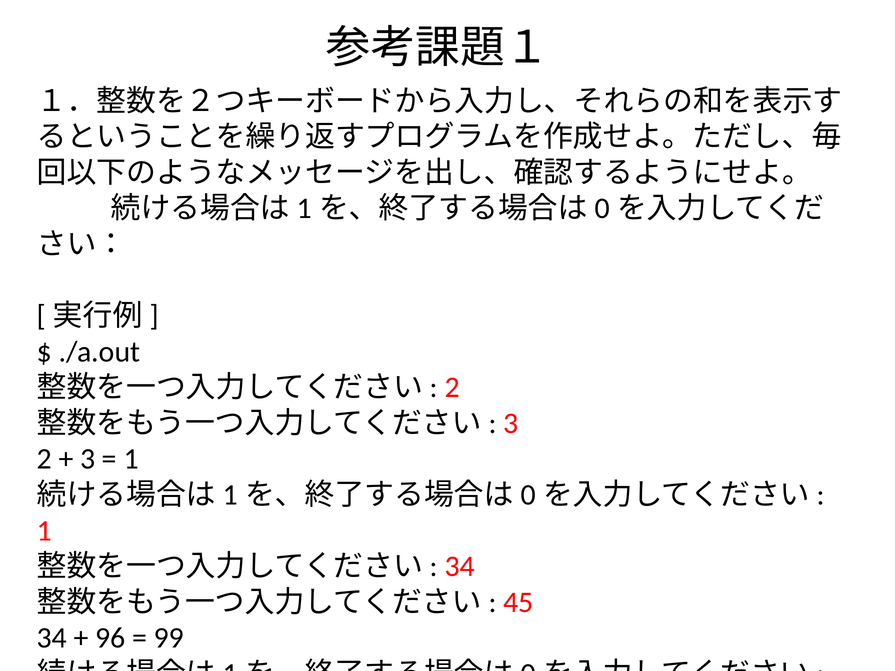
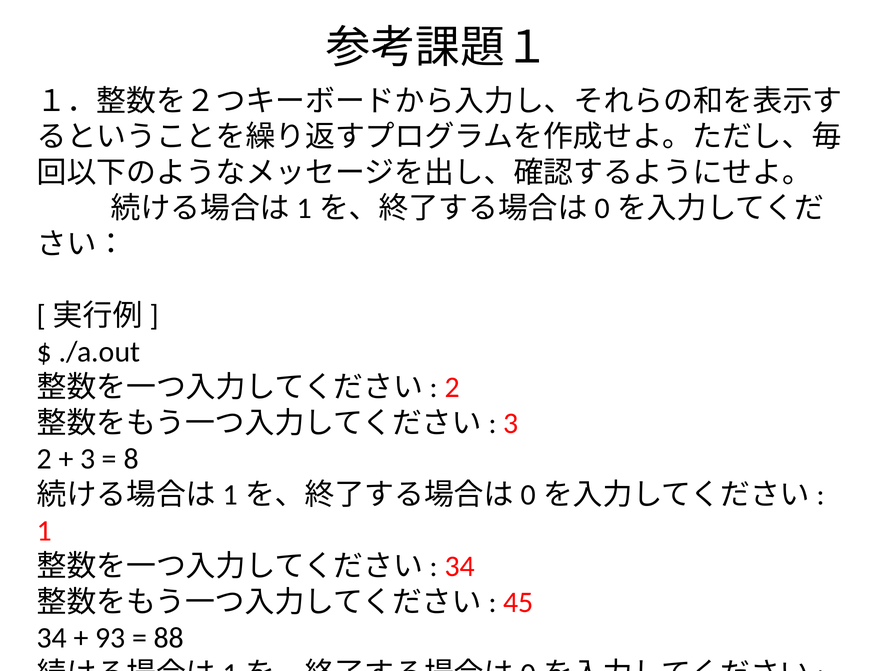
1 at (131, 459): 1 -> 8
96: 96 -> 93
99: 99 -> 88
